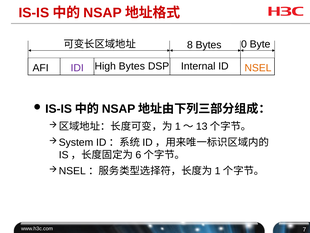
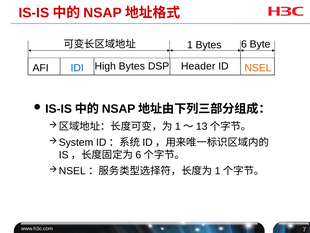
8: 8 -> 1
0: 0 -> 6
IDI colour: purple -> blue
Internal: Internal -> Header
